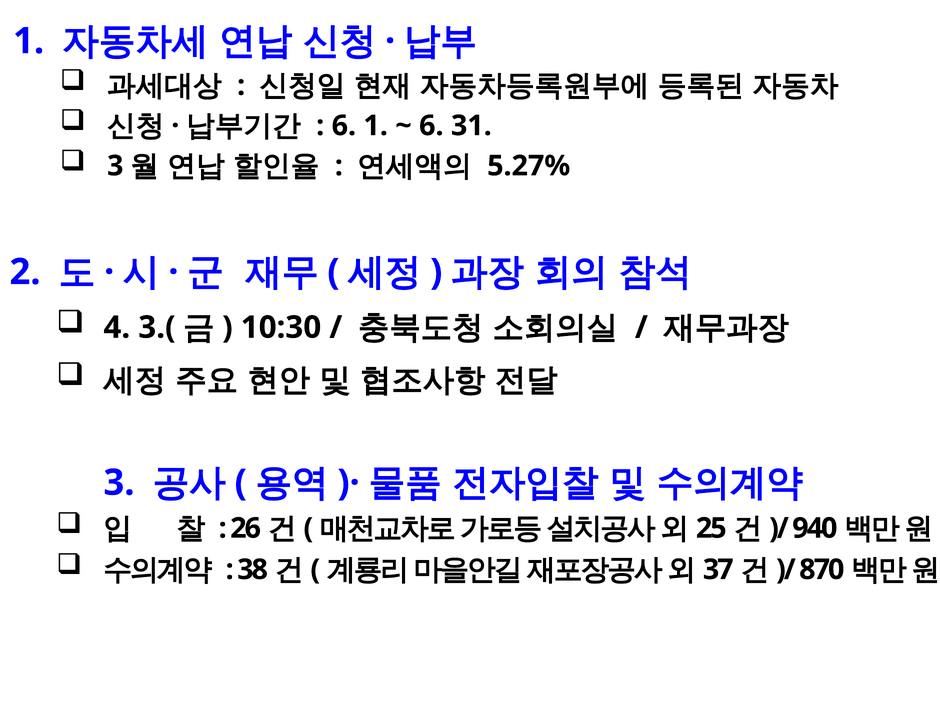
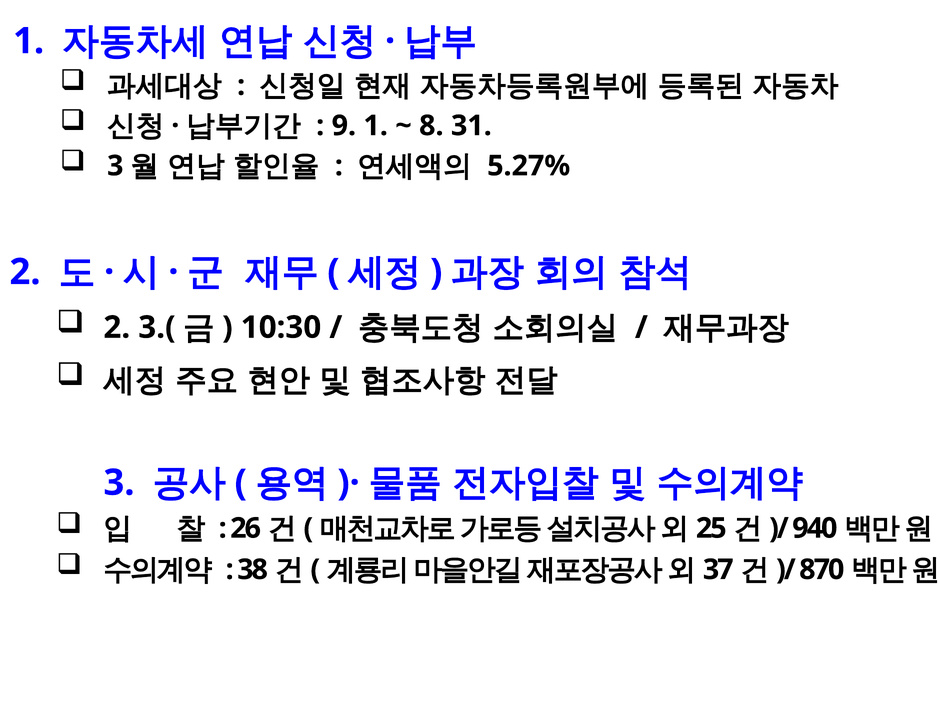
6 at (344, 126): 6 -> 9
6 at (431, 126): 6 -> 8
4 at (117, 327): 4 -> 2
